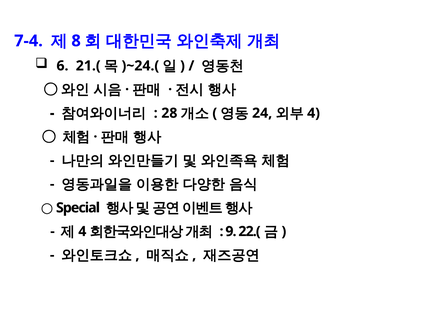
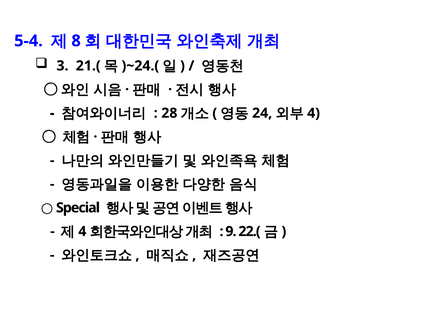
7-4: 7-4 -> 5-4
6: 6 -> 3
